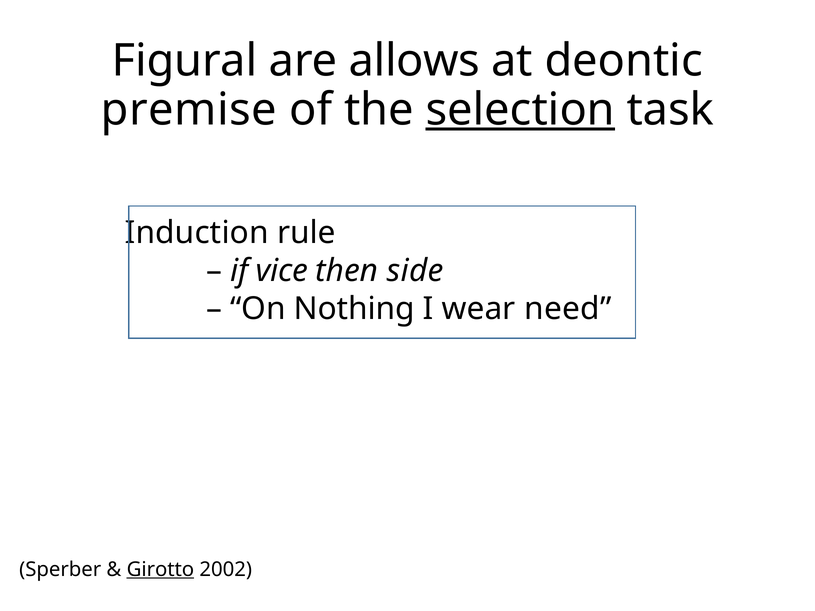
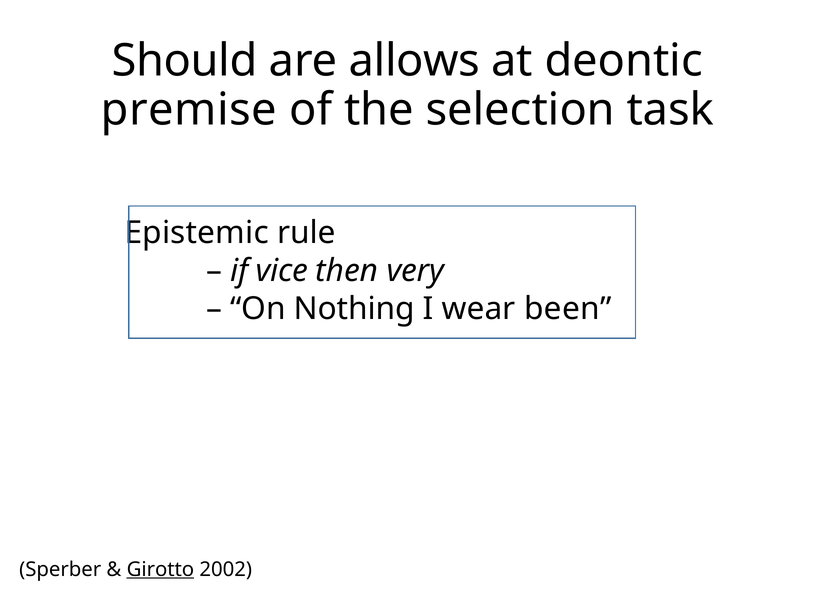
Figural: Figural -> Should
selection underline: present -> none
Induction: Induction -> Epistemic
side: side -> very
need: need -> been
